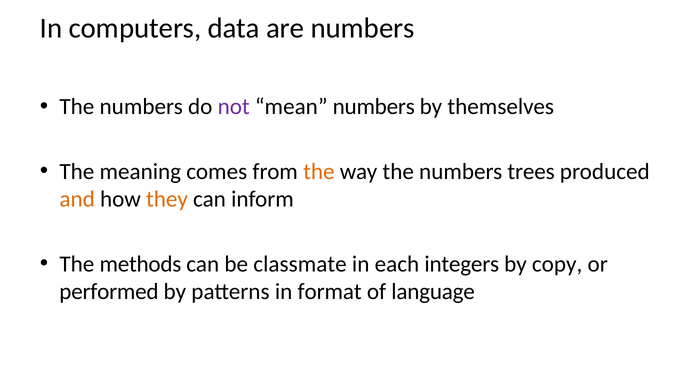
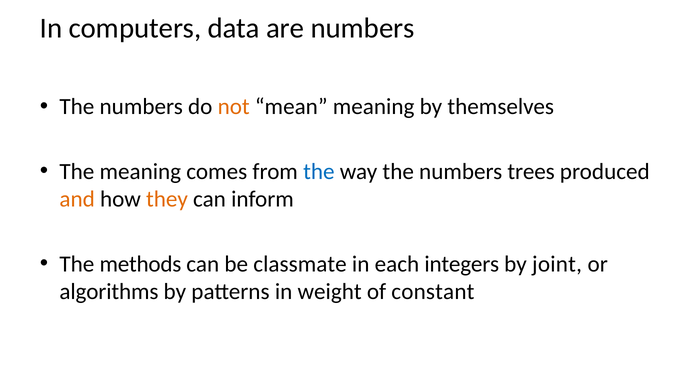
not colour: purple -> orange
mean numbers: numbers -> meaning
the at (319, 172) colour: orange -> blue
copy: copy -> joint
performed: performed -> algorithms
format: format -> weight
language: language -> constant
